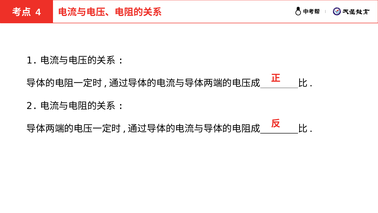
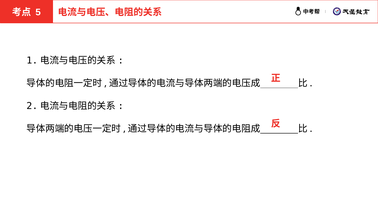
4: 4 -> 5
